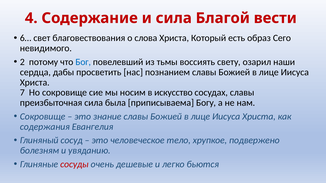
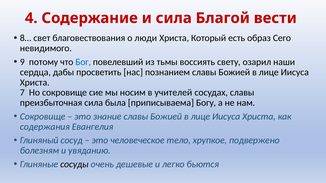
6…: 6… -> 8…
слова: слова -> люди
2: 2 -> 9
искусство: искусство -> учителей
сосуды colour: red -> black
